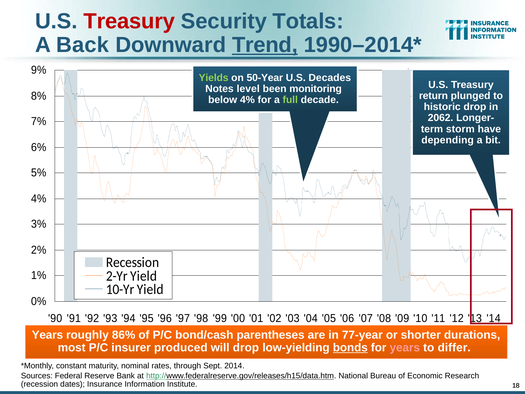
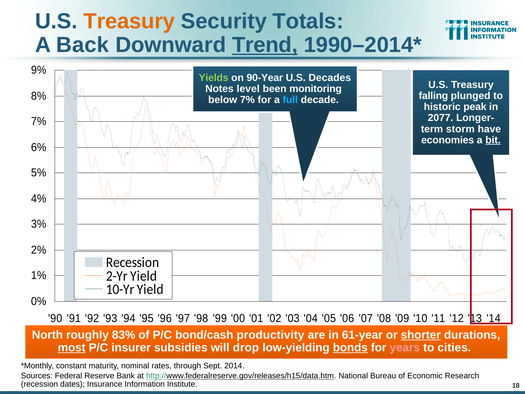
Treasury at (129, 21) colour: red -> orange
50-Year: 50-Year -> 90-Year
return: return -> falling
below 4%: 4% -> 7%
full colour: light green -> light blue
historic drop: drop -> peak
2062: 2062 -> 2077
depending: depending -> economies
bit underline: none -> present
Years at (47, 335): Years -> North
86%: 86% -> 83%
parentheses: parentheses -> productivity
77-year: 77-year -> 61-year
shorter underline: none -> present
most underline: none -> present
produced: produced -> subsidies
differ: differ -> cities
